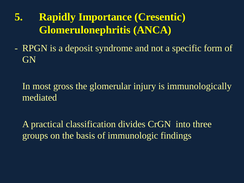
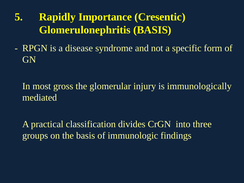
Glomerulonephritis ANCA: ANCA -> BASIS
deposit: deposit -> disease
